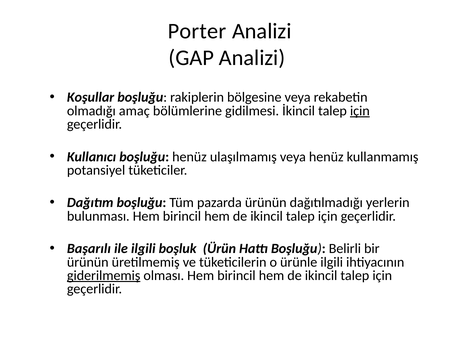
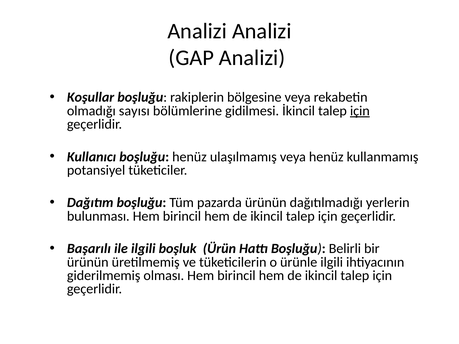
Porter at (197, 31): Porter -> Analizi
amaç: amaç -> sayısı
giderilmemiş underline: present -> none
